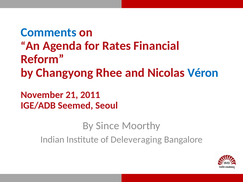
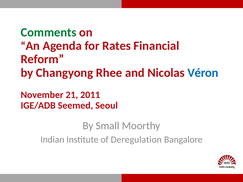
Comments colour: blue -> green
Since: Since -> Small
Deleveraging: Deleveraging -> Deregulation
